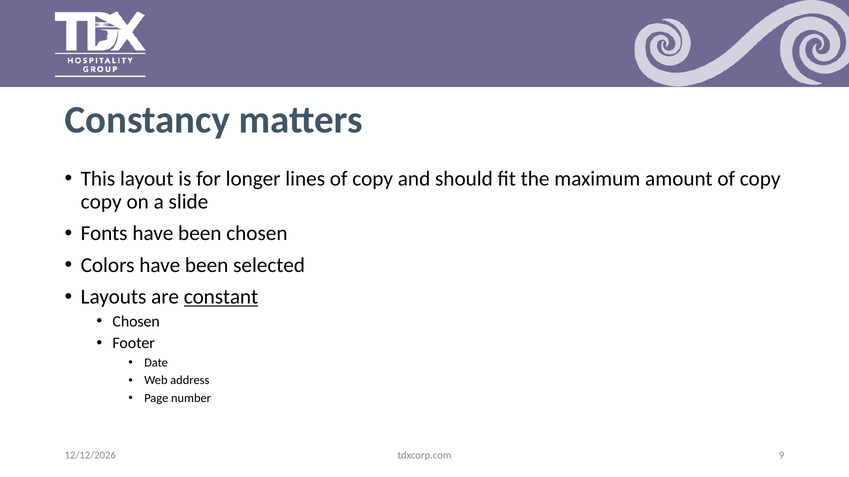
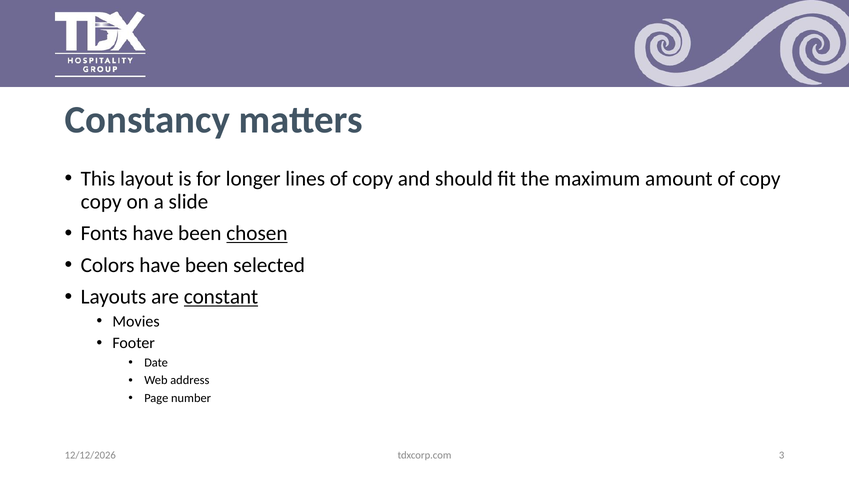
chosen at (257, 234) underline: none -> present
Chosen at (136, 322): Chosen -> Movies
9: 9 -> 3
